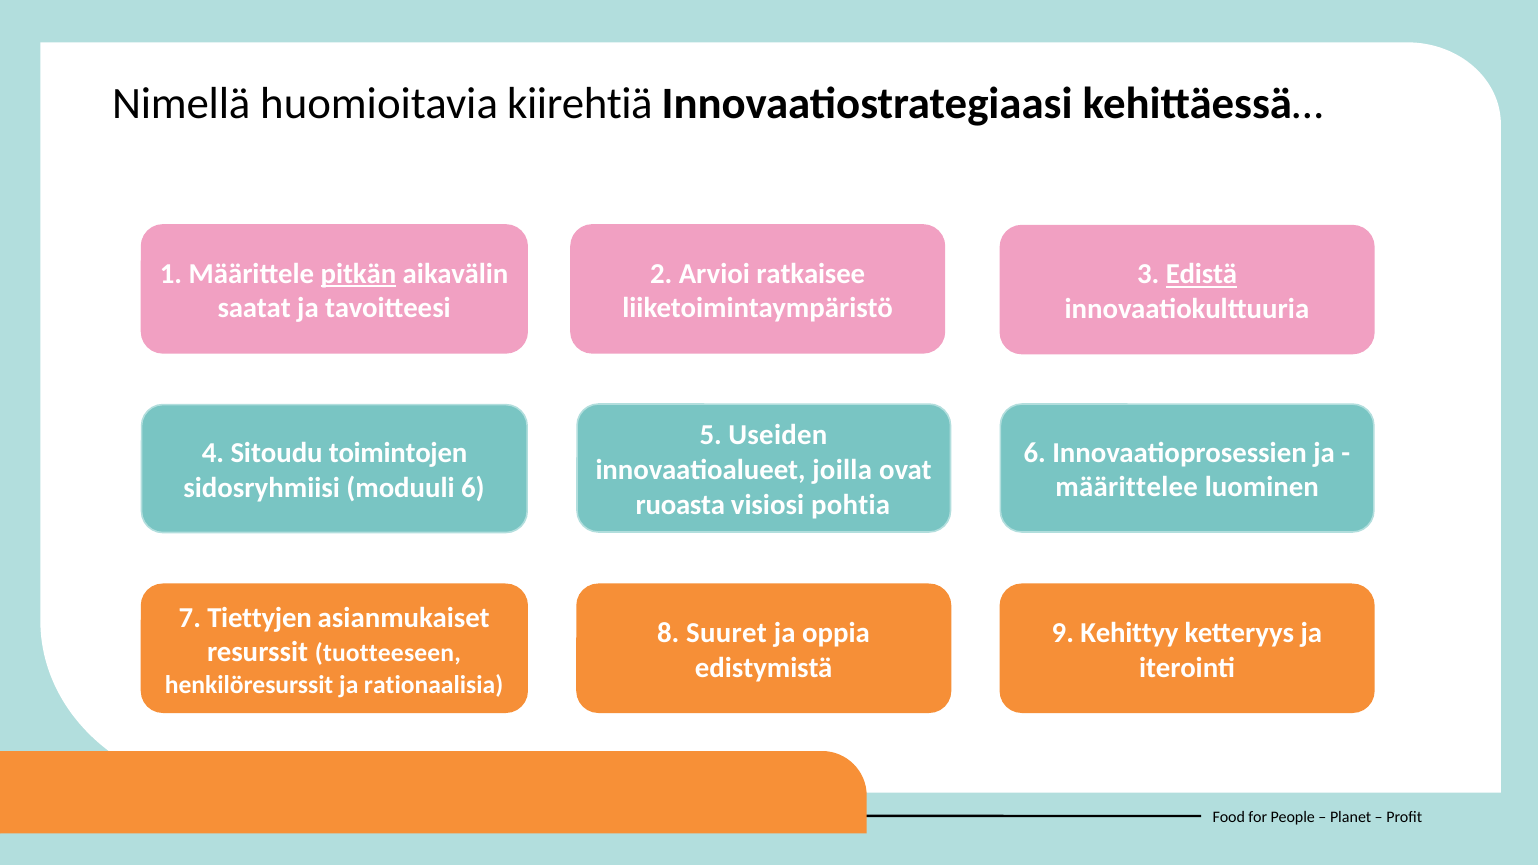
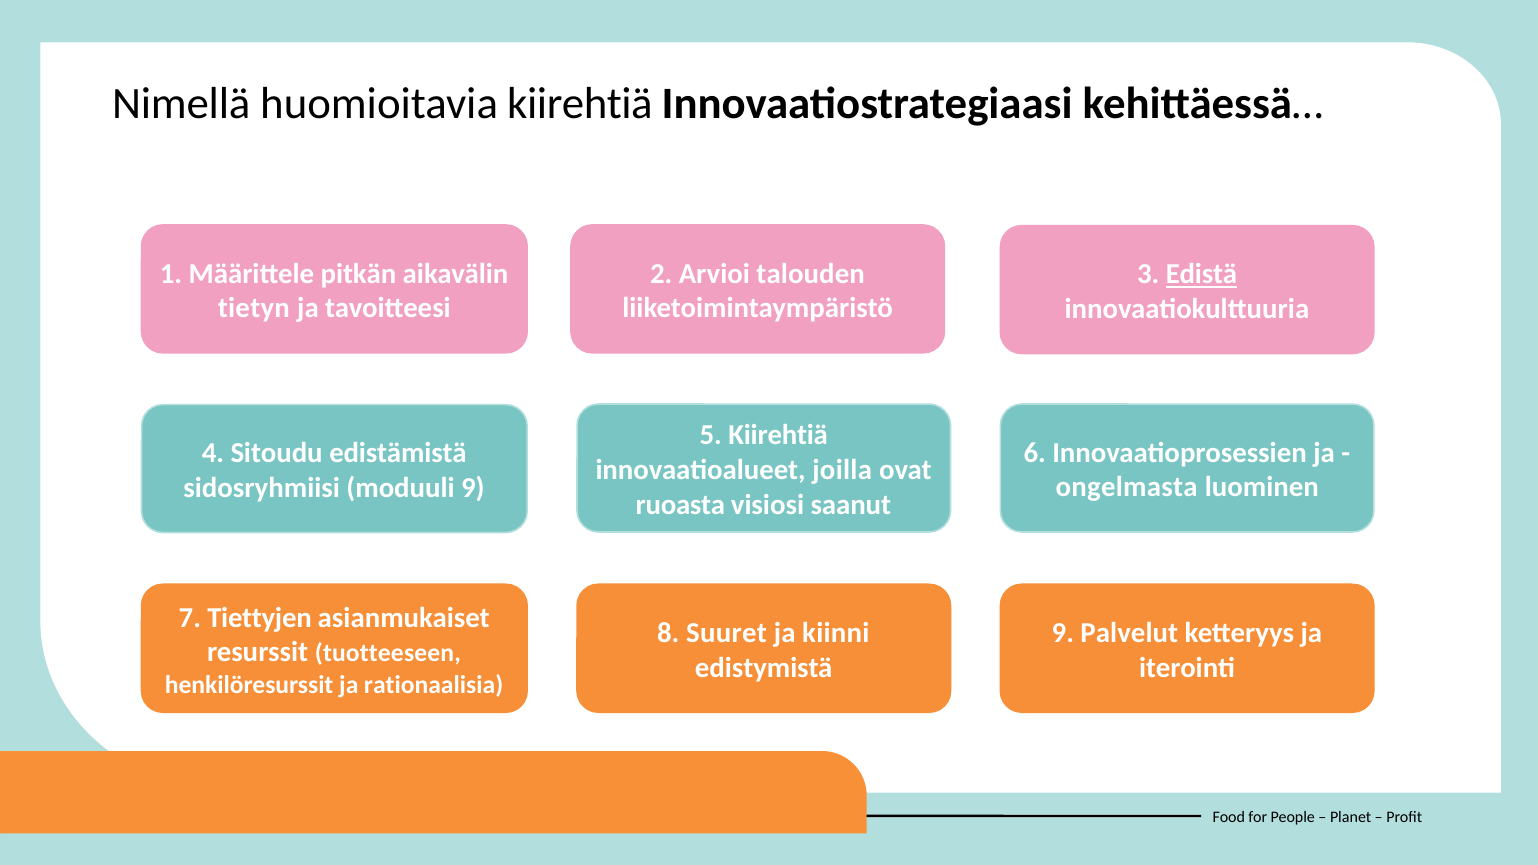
pitkän underline: present -> none
ratkaisee: ratkaisee -> talouden
saatat: saatat -> tietyn
5 Useiden: Useiden -> Kiirehtiä
toimintojen: toimintojen -> edistämistä
määrittelee: määrittelee -> ongelmasta
moduuli 6: 6 -> 9
pohtia: pohtia -> saanut
oppia: oppia -> kiinni
Kehittyy: Kehittyy -> Palvelut
